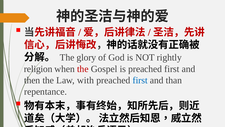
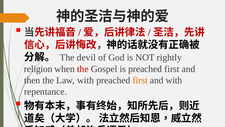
glory: glory -> devil
first at (140, 80) colour: blue -> orange
and than: than -> with
